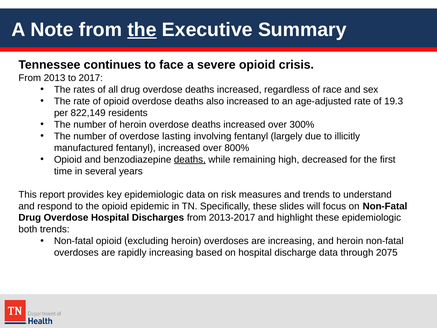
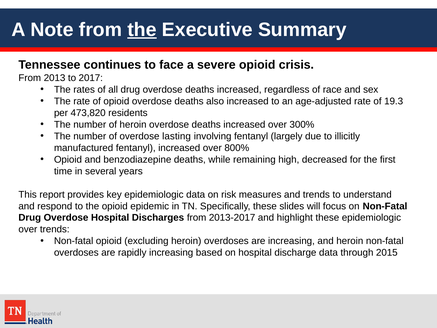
822,149: 822,149 -> 473,820
deaths at (190, 159) underline: present -> none
both at (28, 229): both -> over
2075: 2075 -> 2015
